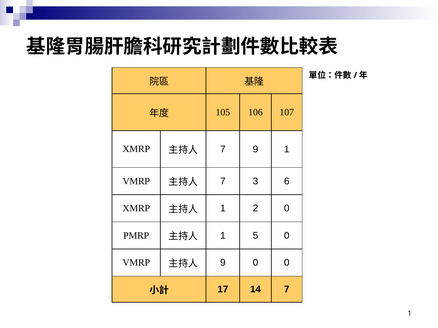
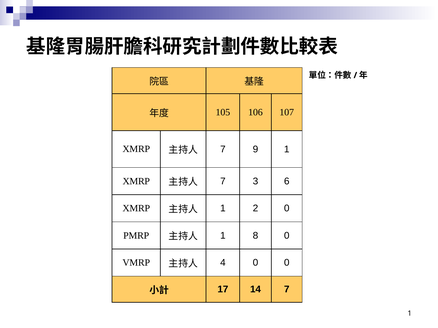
VMRP at (136, 181): VMRP -> XMRP
5: 5 -> 8
9 at (223, 263): 9 -> 4
